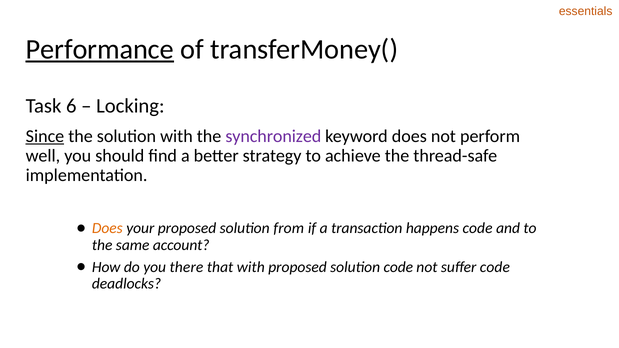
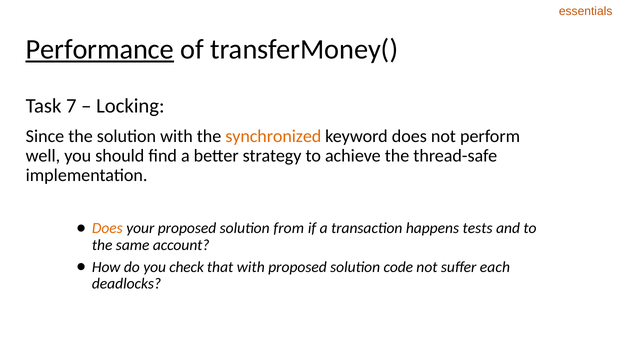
6: 6 -> 7
Since underline: present -> none
synchronized colour: purple -> orange
happens code: code -> tests
there: there -> check
suffer code: code -> each
